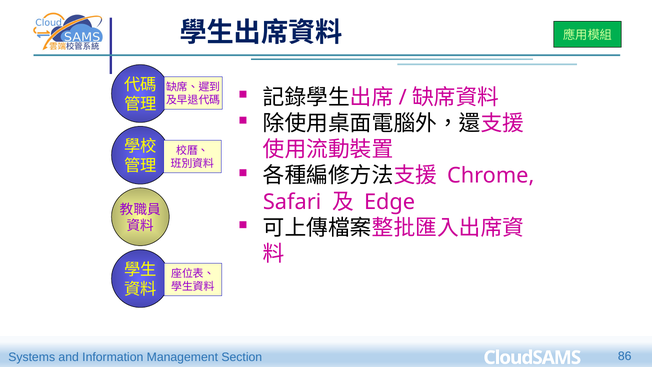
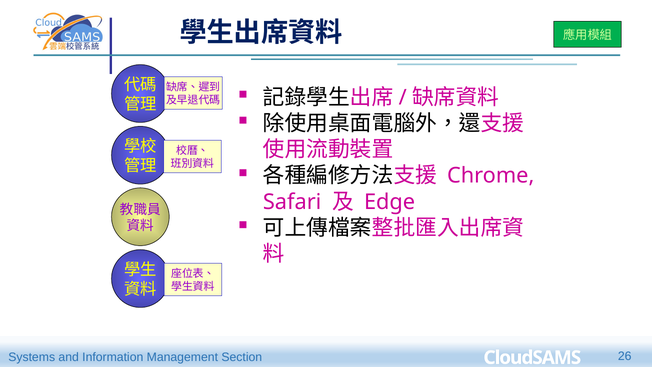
86: 86 -> 26
